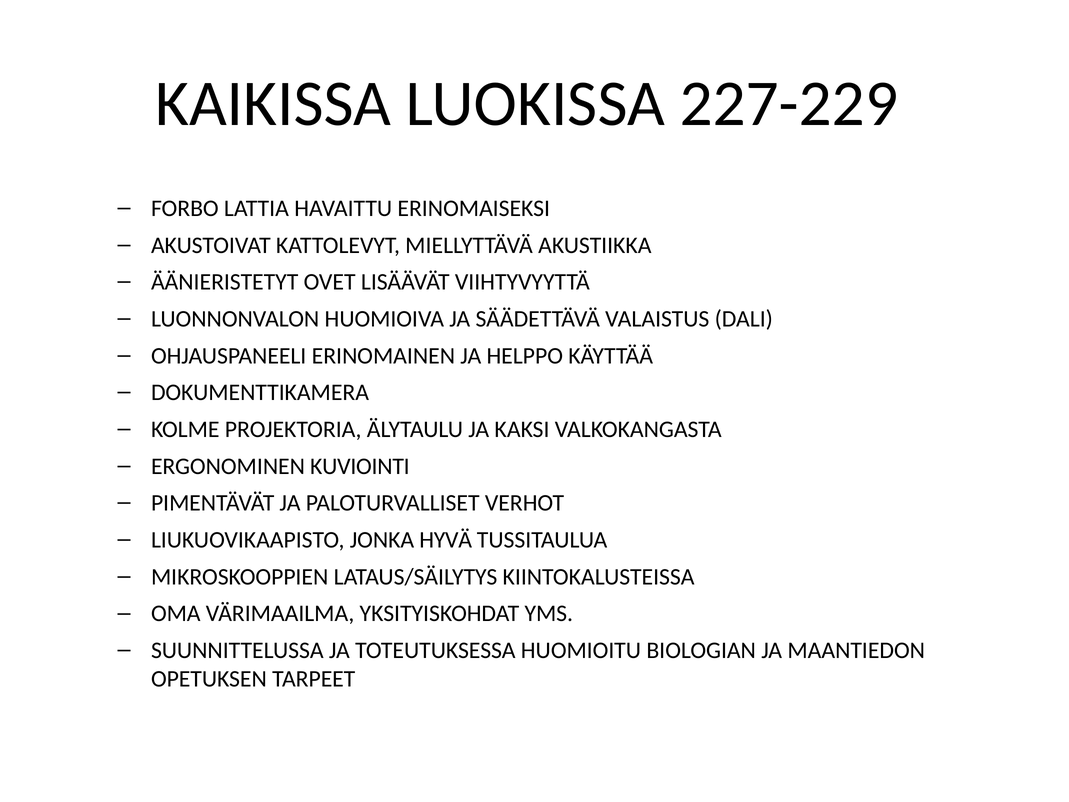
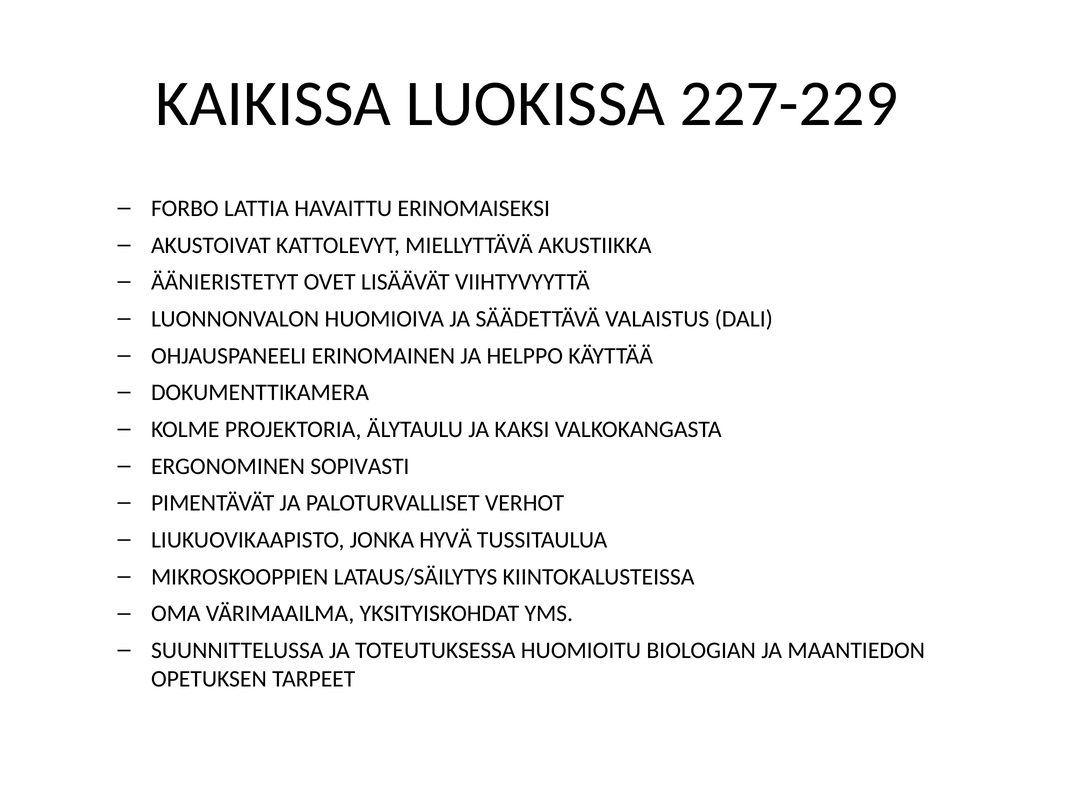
KUVIOINTI: KUVIOINTI -> SOPIVASTI
